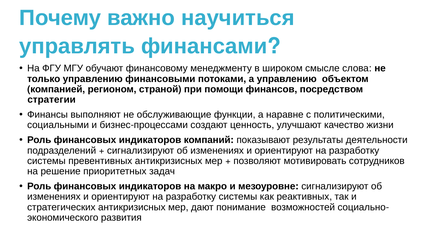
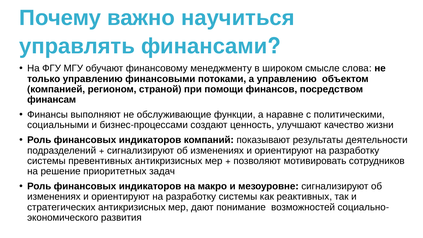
стратегии: стратегии -> финансам
